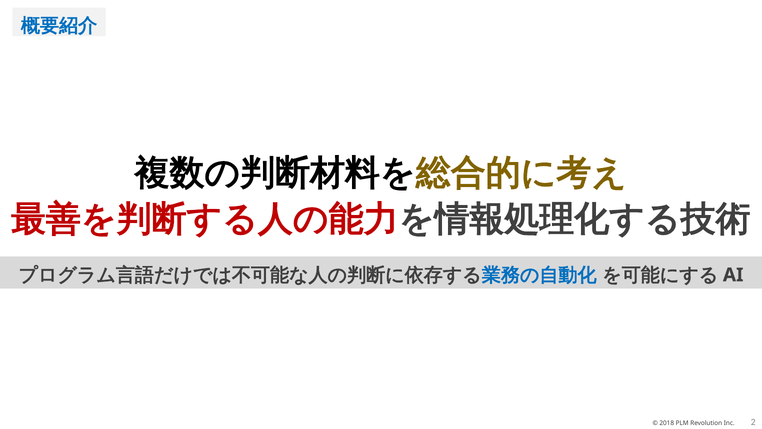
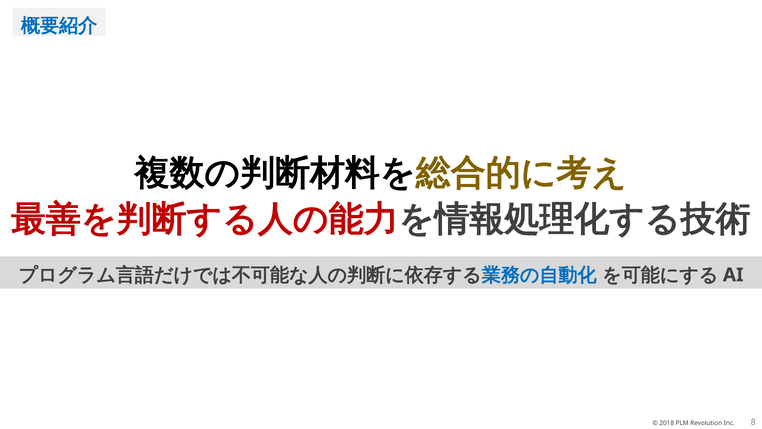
2: 2 -> 8
